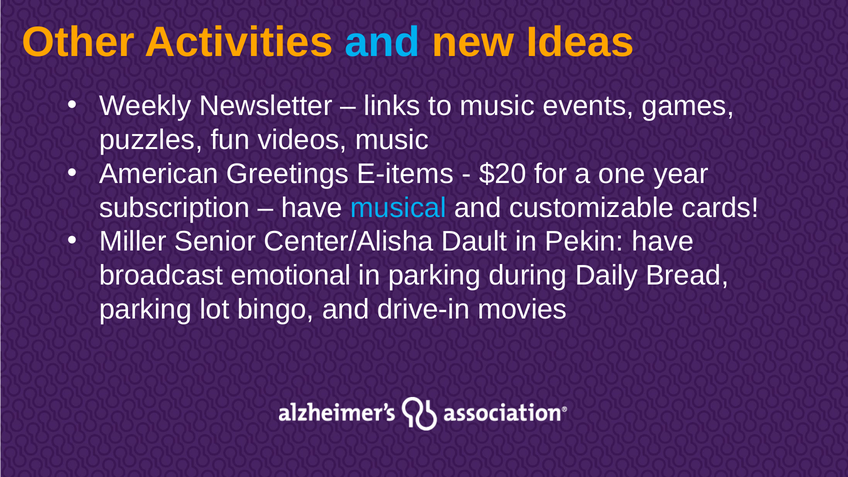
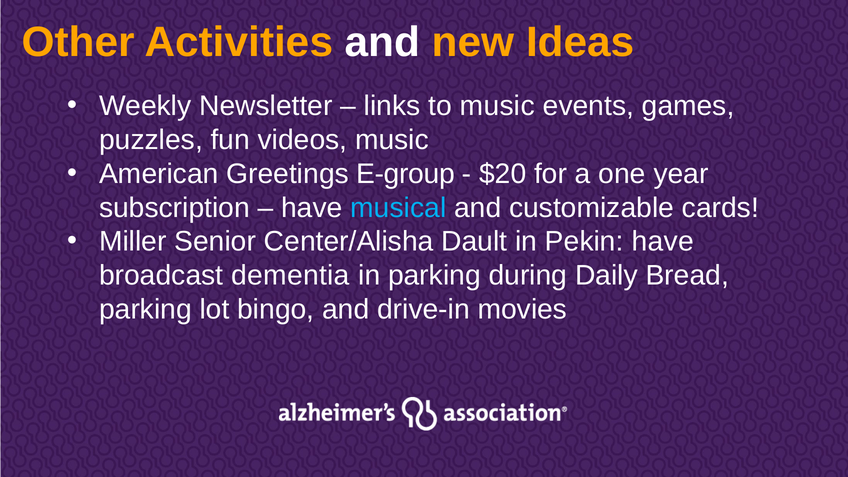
and at (382, 42) colour: light blue -> white
E-items: E-items -> E-group
emotional: emotional -> dementia
